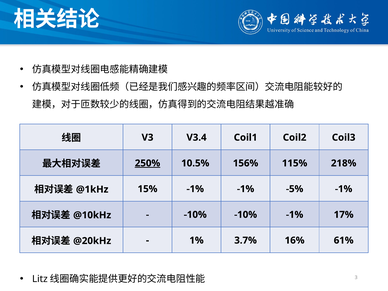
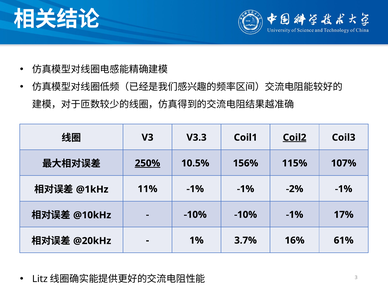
V3.4: V3.4 -> V3.3
Coil2 underline: none -> present
218%: 218% -> 107%
15%: 15% -> 11%
-5%: -5% -> -2%
